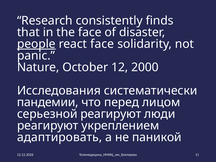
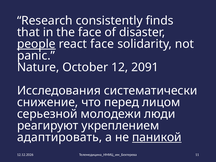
2000: 2000 -> 2091
пандемии: пандемии -> снижение
серьезной реагируют: реагируют -> молодежи
паникой underline: none -> present
